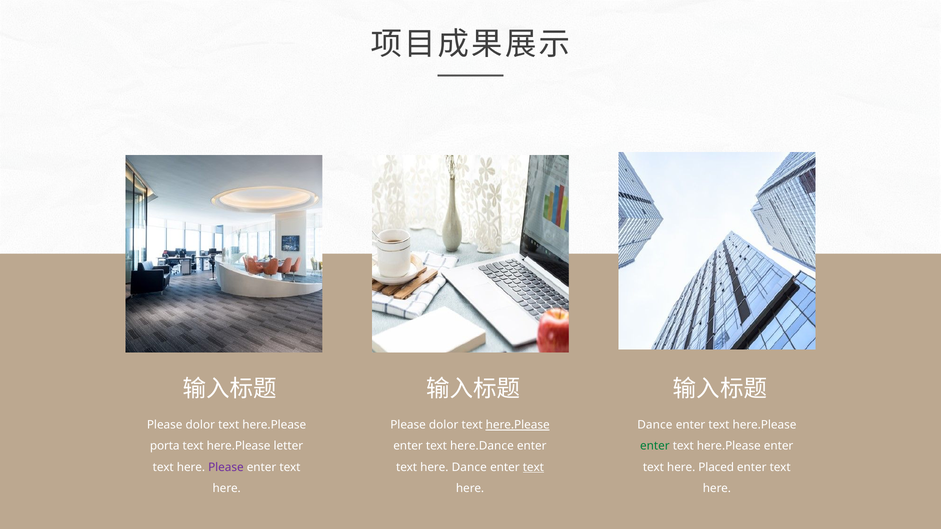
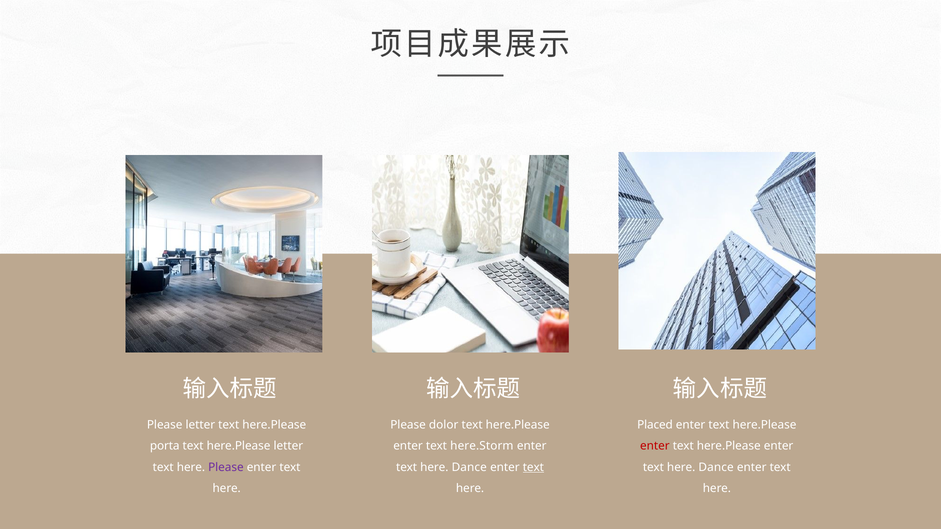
dolor at (200, 425): dolor -> letter
here.Please at (518, 425) underline: present -> none
Dance at (655, 425): Dance -> Placed
here.Dance: here.Dance -> here.Storm
enter at (655, 446) colour: green -> red
Placed at (716, 468): Placed -> Dance
